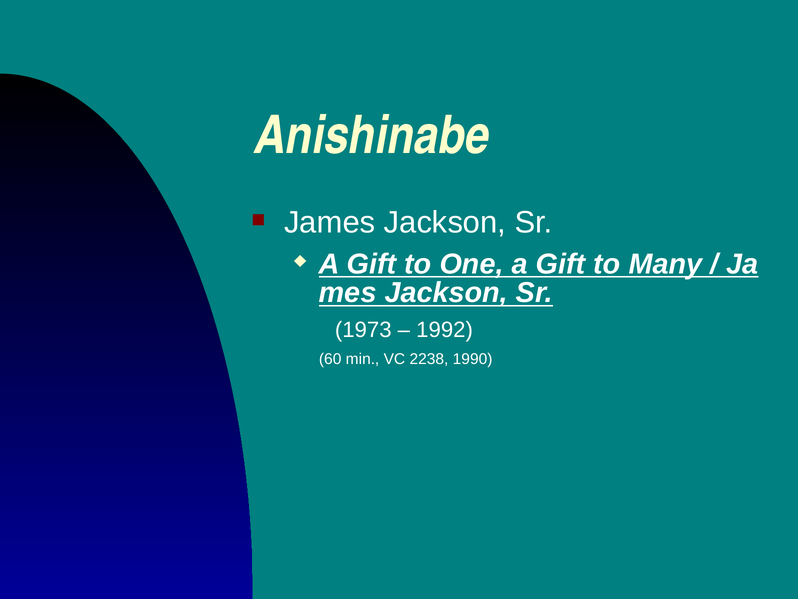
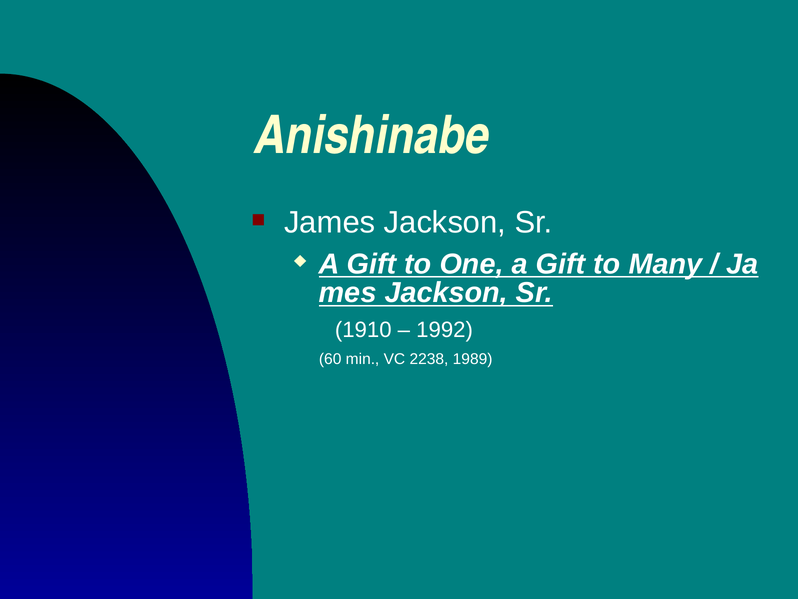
1973: 1973 -> 1910
1990: 1990 -> 1989
